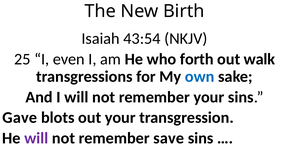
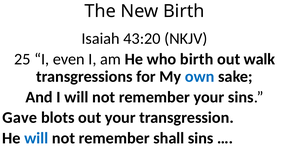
43:54: 43:54 -> 43:20
who forth: forth -> birth
will at (36, 139) colour: purple -> blue
save: save -> shall
